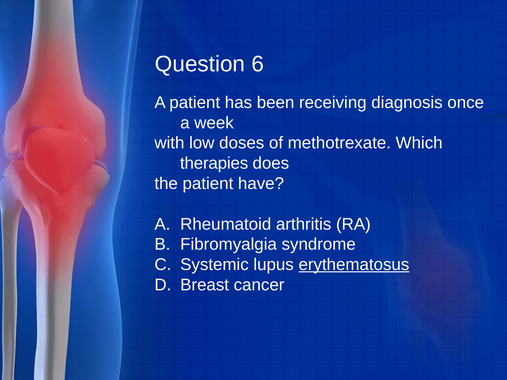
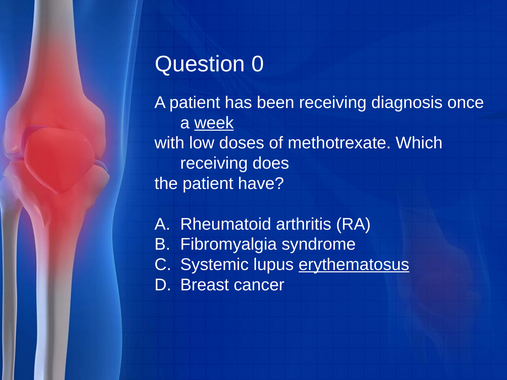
6: 6 -> 0
week underline: none -> present
therapies at (214, 163): therapies -> receiving
